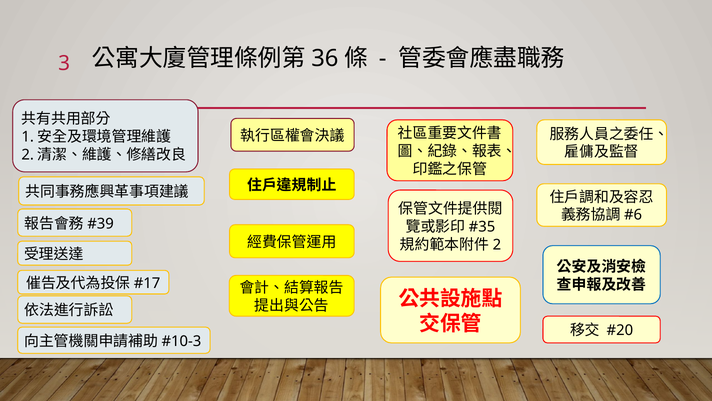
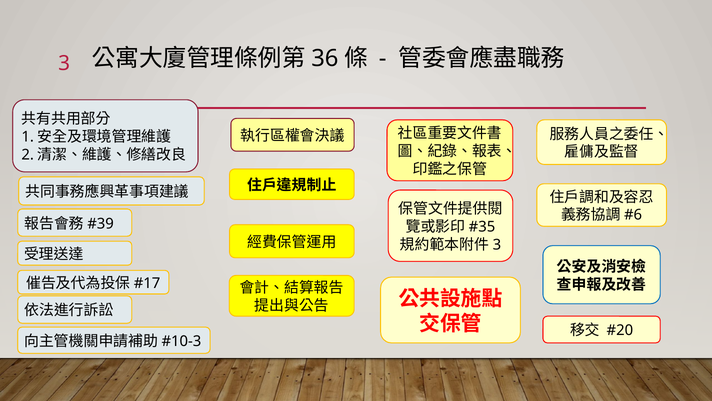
2 at (497, 244): 2 -> 3
